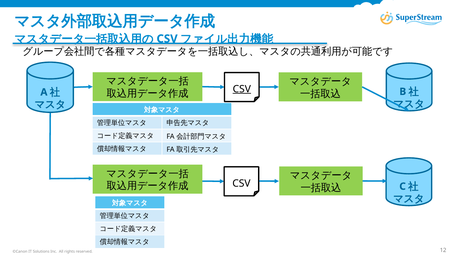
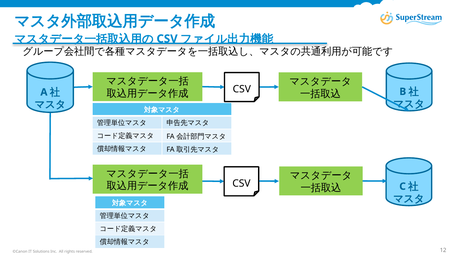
CSV at (242, 89) underline: present -> none
